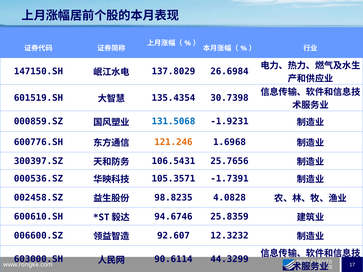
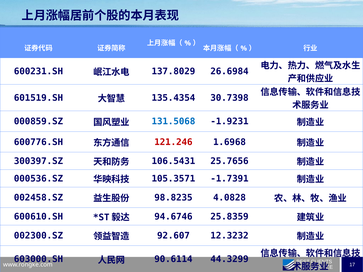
147150.SH: 147150.SH -> 600231.SH
121.246 colour: orange -> red
006600.SZ: 006600.SZ -> 002300.SZ
